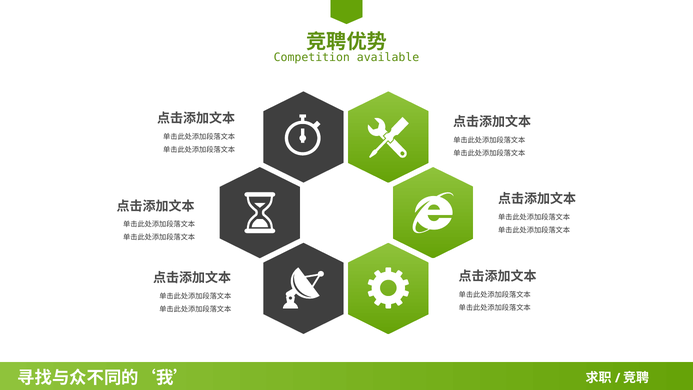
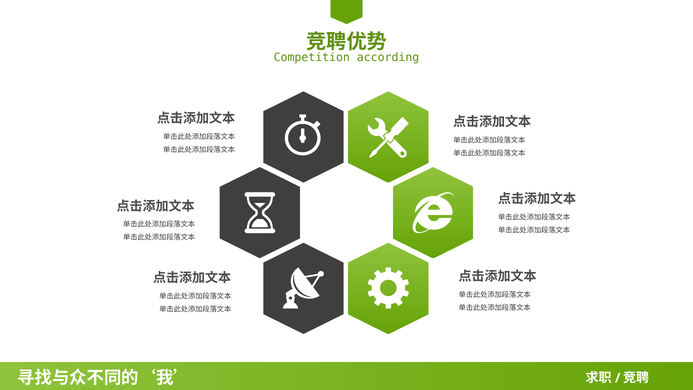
available: available -> according
